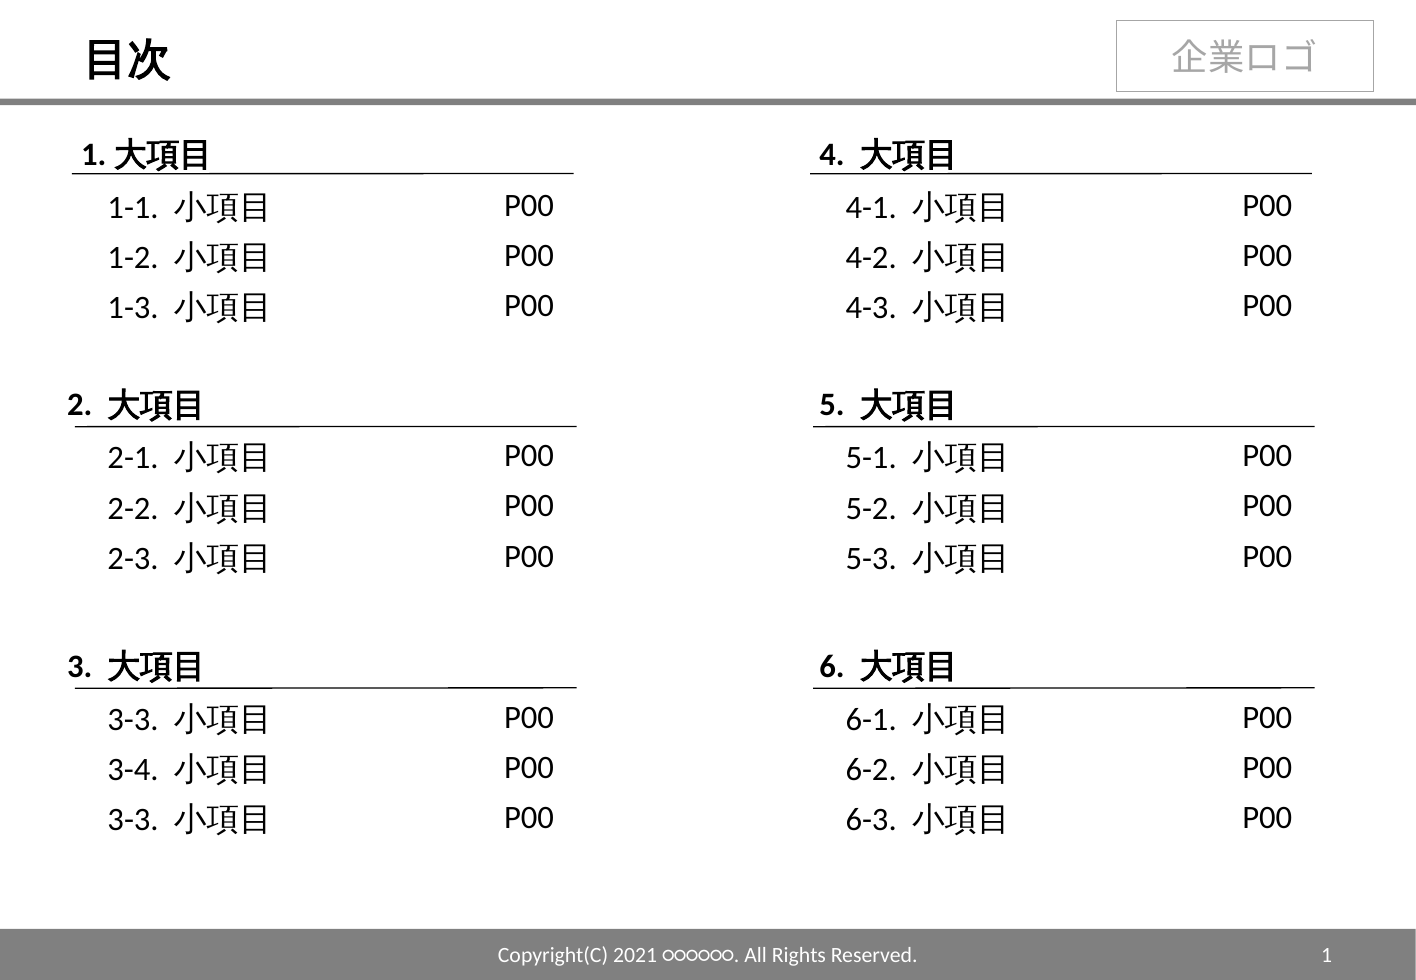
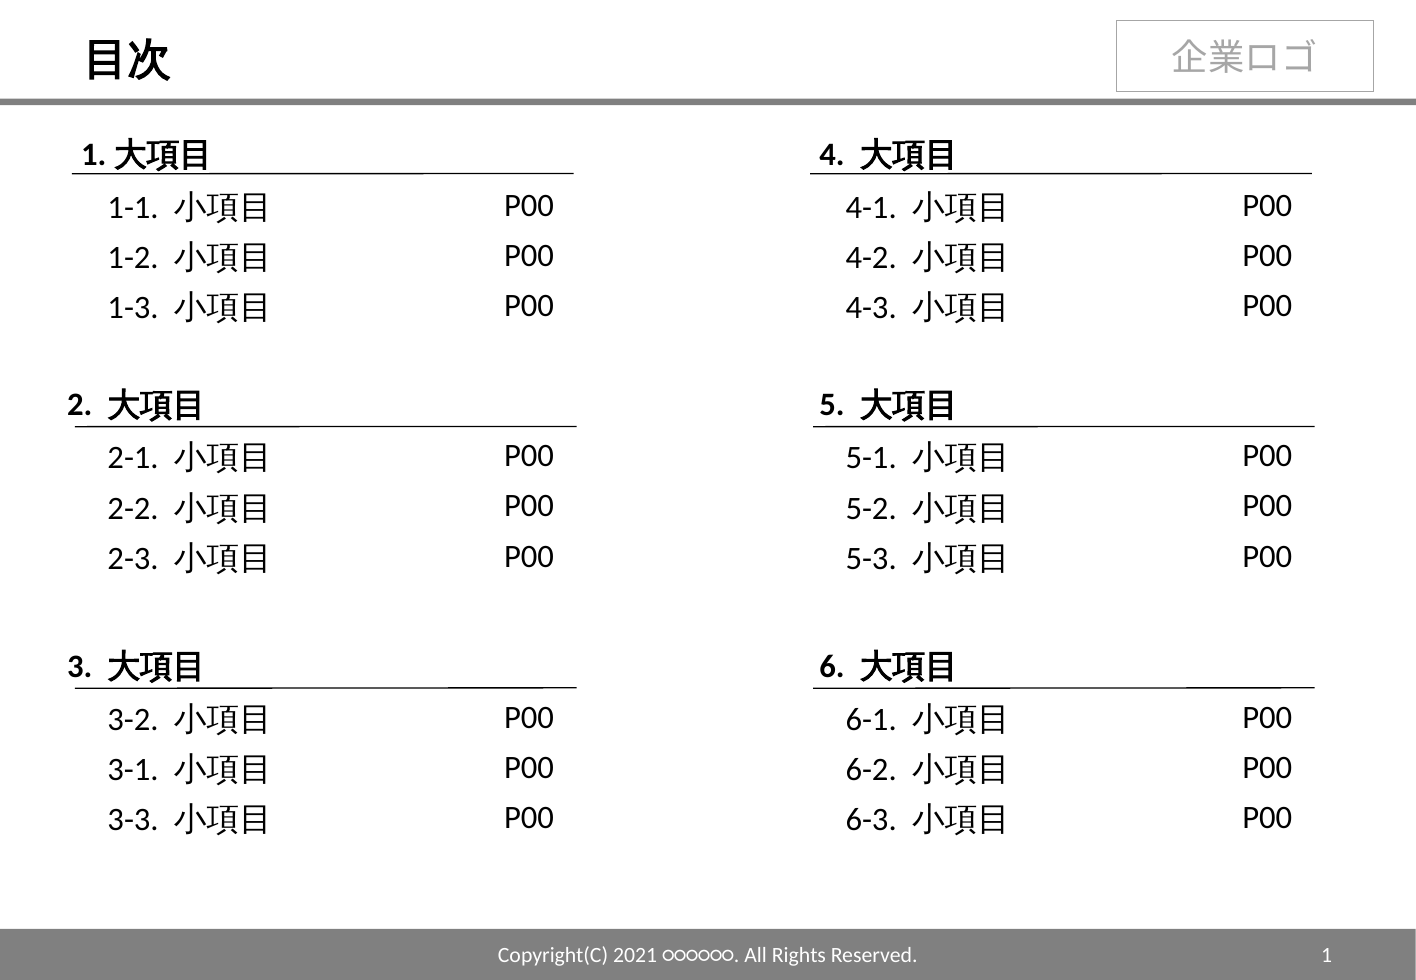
3-3 at (133, 720): 3-3 -> 3-2
3-4: 3-4 -> 3-1
